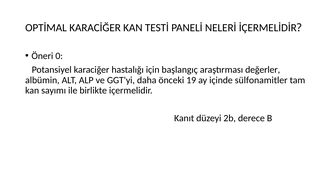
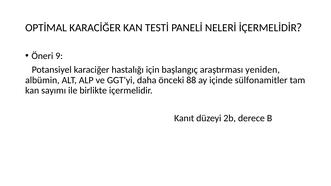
0: 0 -> 9
değerler: değerler -> yeniden
19: 19 -> 88
